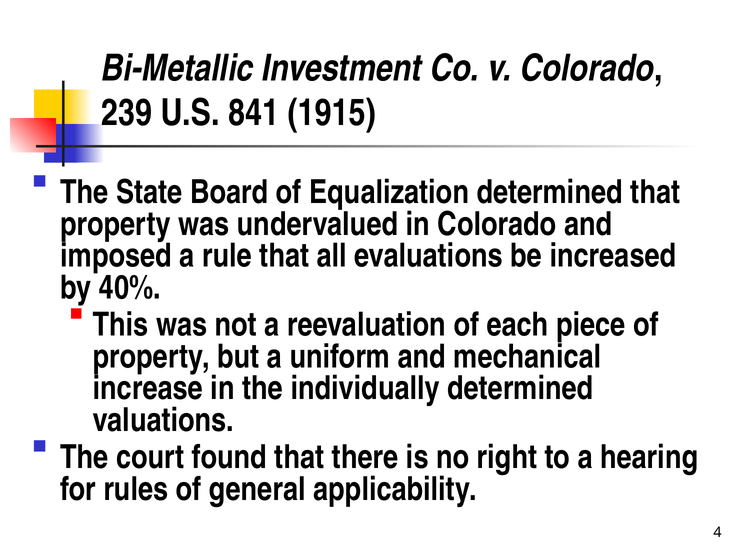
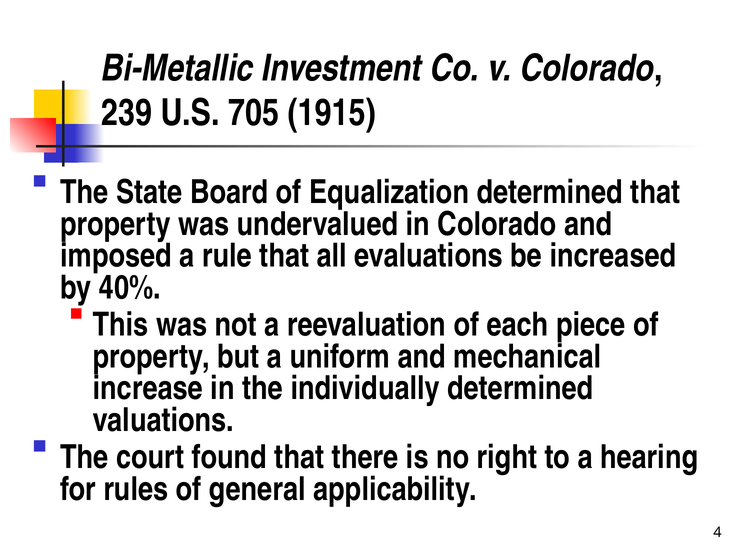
841: 841 -> 705
